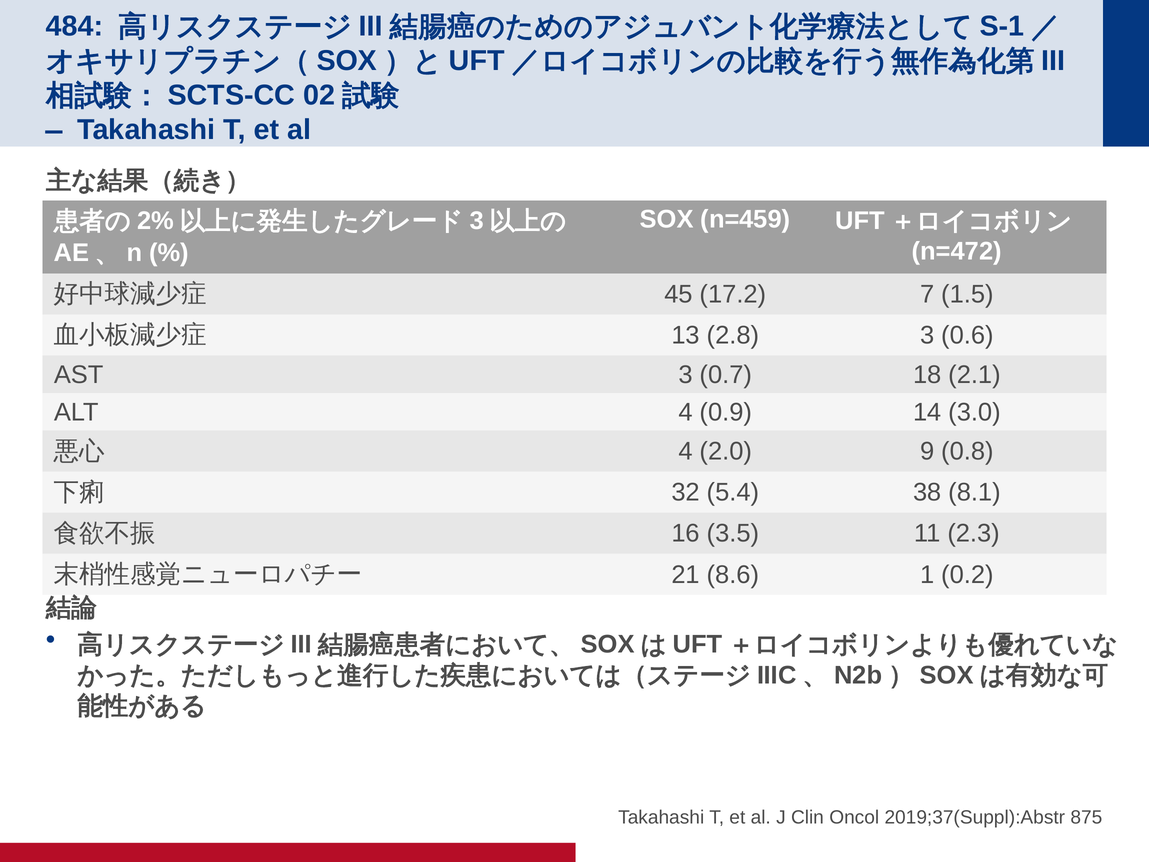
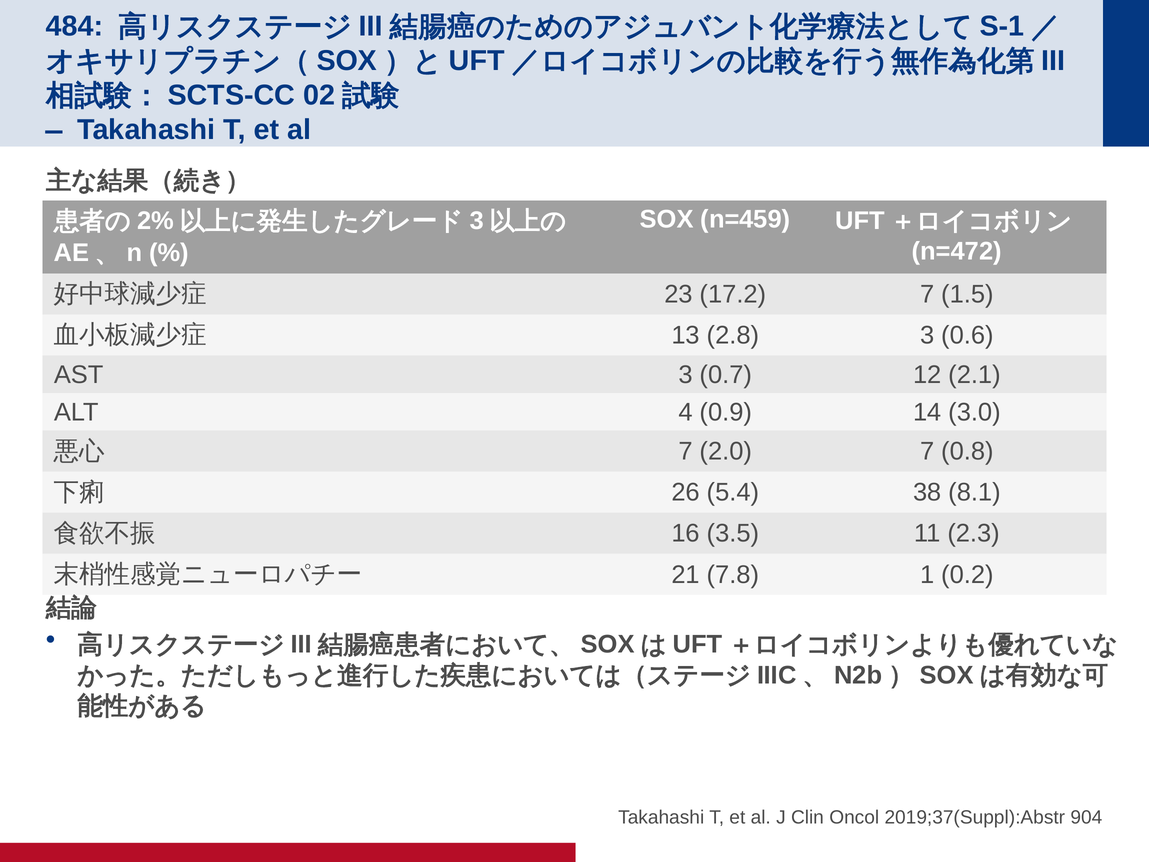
45: 45 -> 23
18: 18 -> 12
4 at (686, 451): 4 -> 7
2.0 9: 9 -> 7
32: 32 -> 26
8.6: 8.6 -> 7.8
875: 875 -> 904
